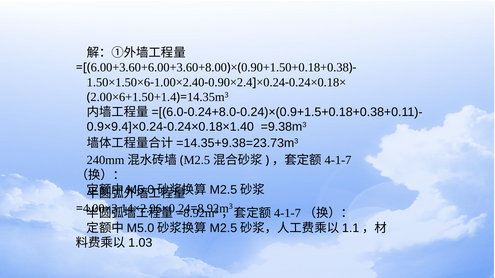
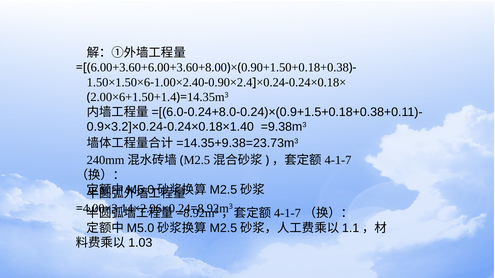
0.9×9.4]×0.24-0.24×0.18×1.40: 0.9×9.4]×0.24-0.24×0.18×1.40 -> 0.9×3.2]×0.24-0.24×0.18×1.40
